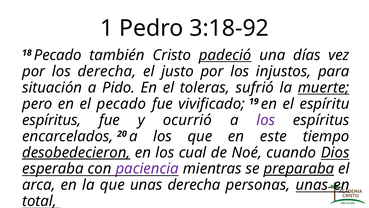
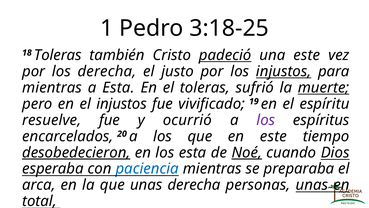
3:18-92: 3:18-92 -> 3:18-25
18 Pecado: Pecado -> Toleras
una días: días -> este
injustos at (284, 71) underline: none -> present
situación at (52, 87): situación -> mientras
a Pido: Pido -> Esta
el pecado: pecado -> injustos
espíritus at (52, 120): espíritus -> resuelve
los cual: cual -> esta
Noé underline: none -> present
paciencia colour: purple -> blue
preparaba underline: present -> none
